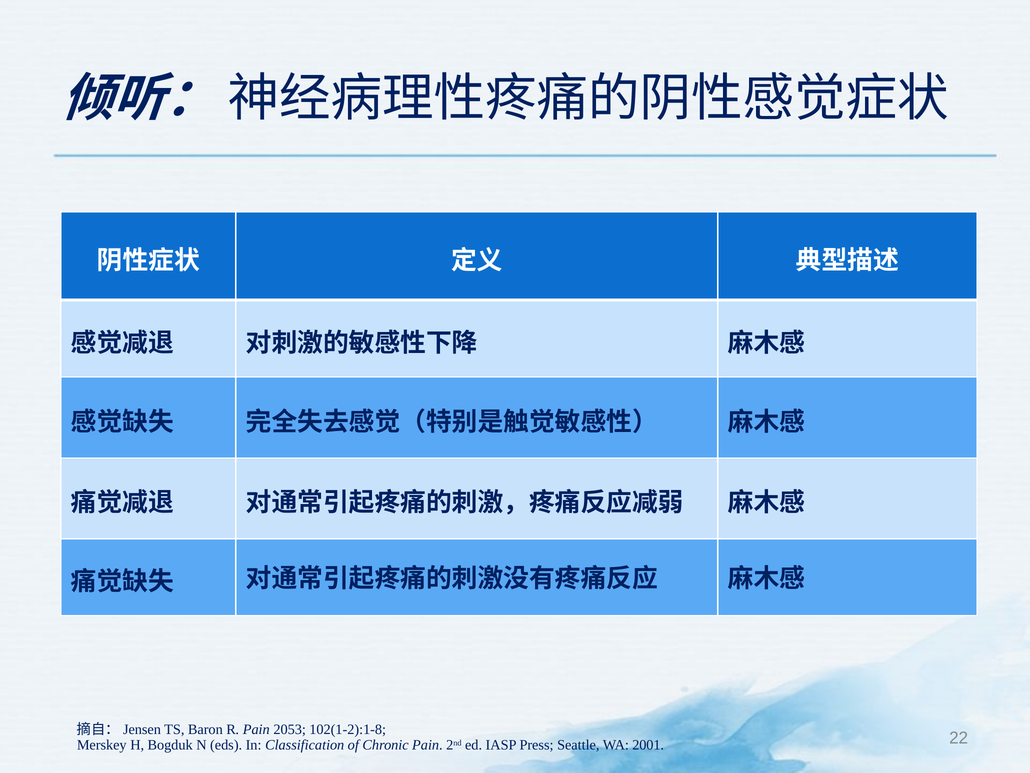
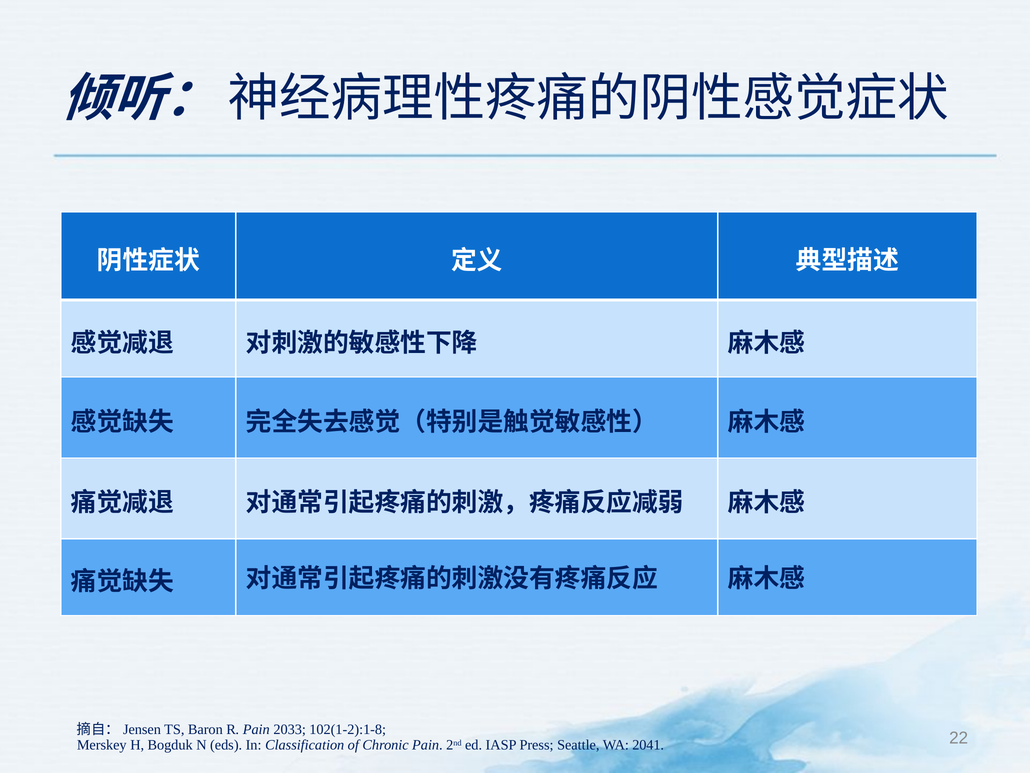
2053: 2053 -> 2033
2001: 2001 -> 2041
